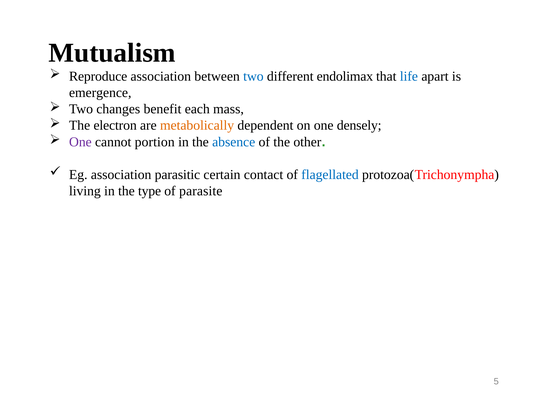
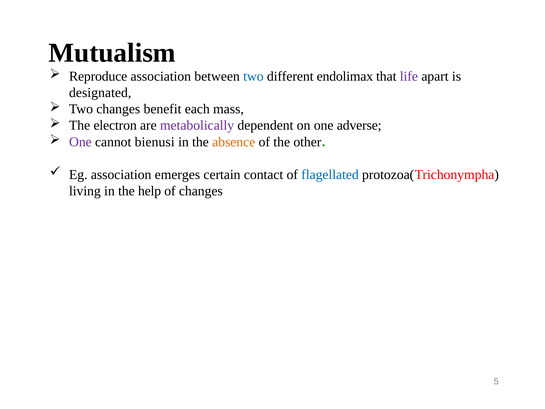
life colour: blue -> purple
emergence: emergence -> designated
metabolically colour: orange -> purple
densely: densely -> adverse
portion: portion -> bienusi
absence colour: blue -> orange
parasitic: parasitic -> emerges
type: type -> help
of parasite: parasite -> changes
